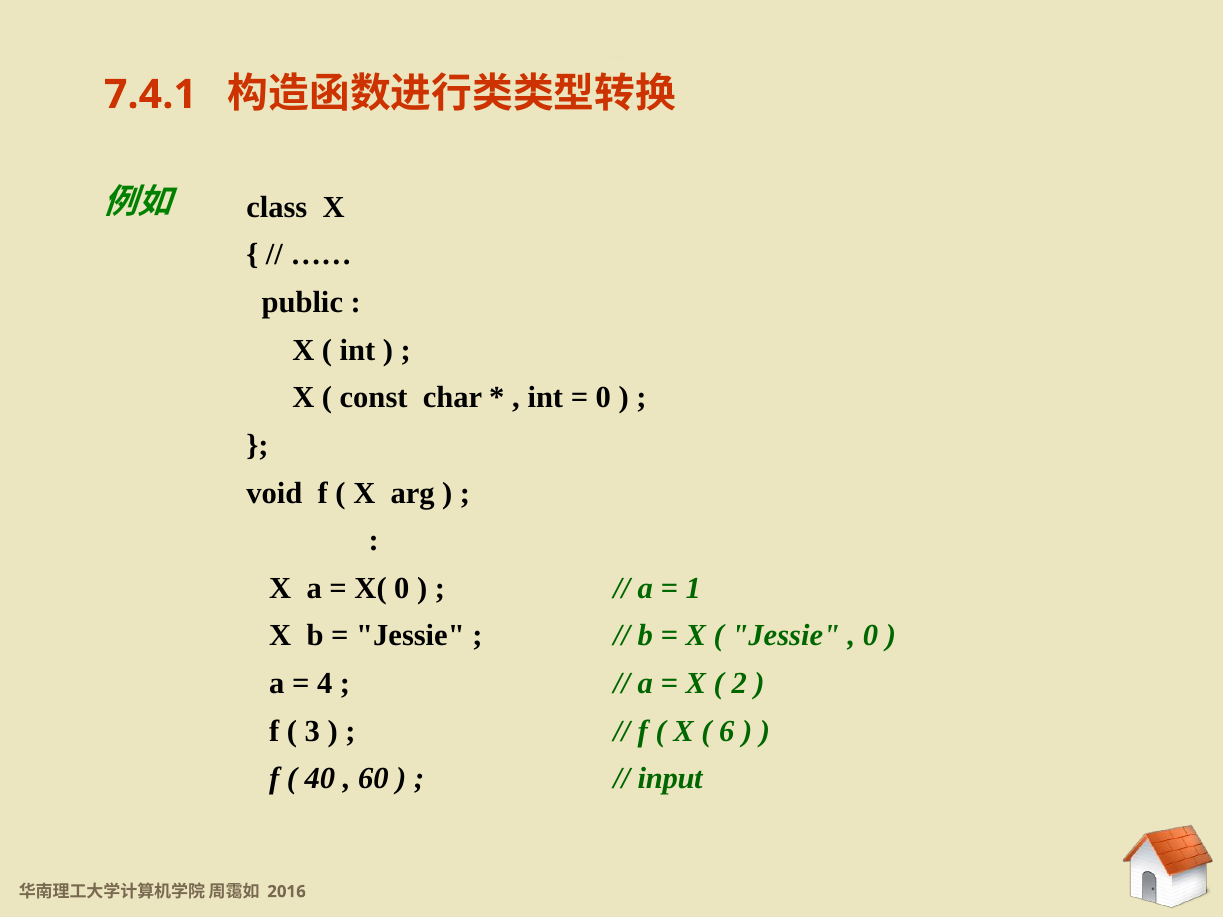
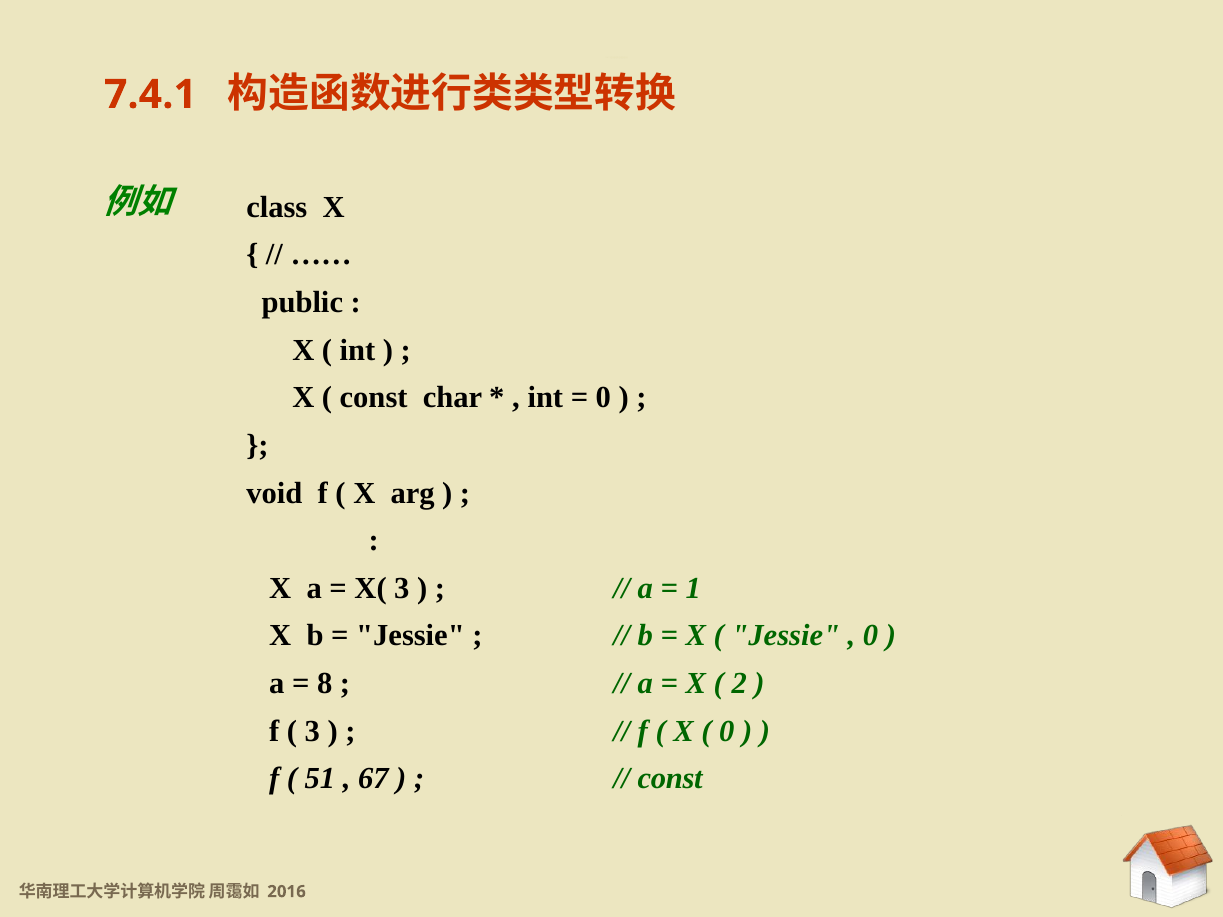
X( 0: 0 -> 3
4: 4 -> 8
6 at (727, 731): 6 -> 0
40: 40 -> 51
60: 60 -> 67
input at (670, 779): input -> const
